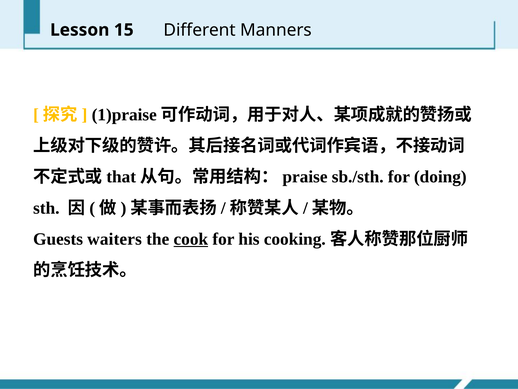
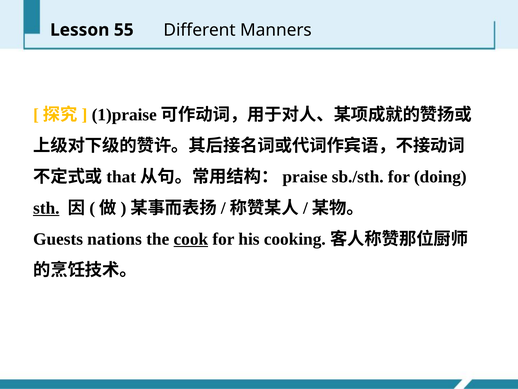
15: 15 -> 55
sth underline: none -> present
waiters: waiters -> nations
